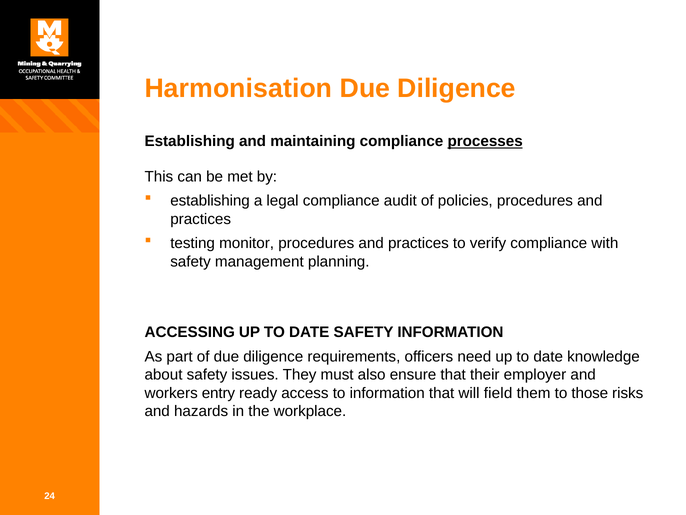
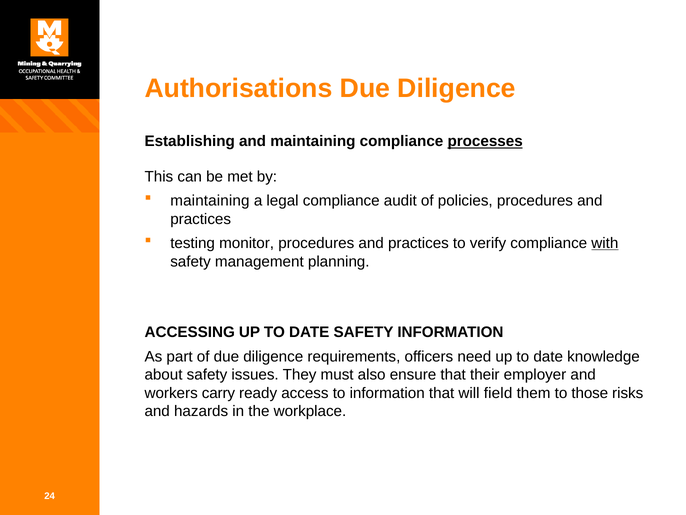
Harmonisation: Harmonisation -> Authorisations
establishing at (210, 201): establishing -> maintaining
with underline: none -> present
entry: entry -> carry
